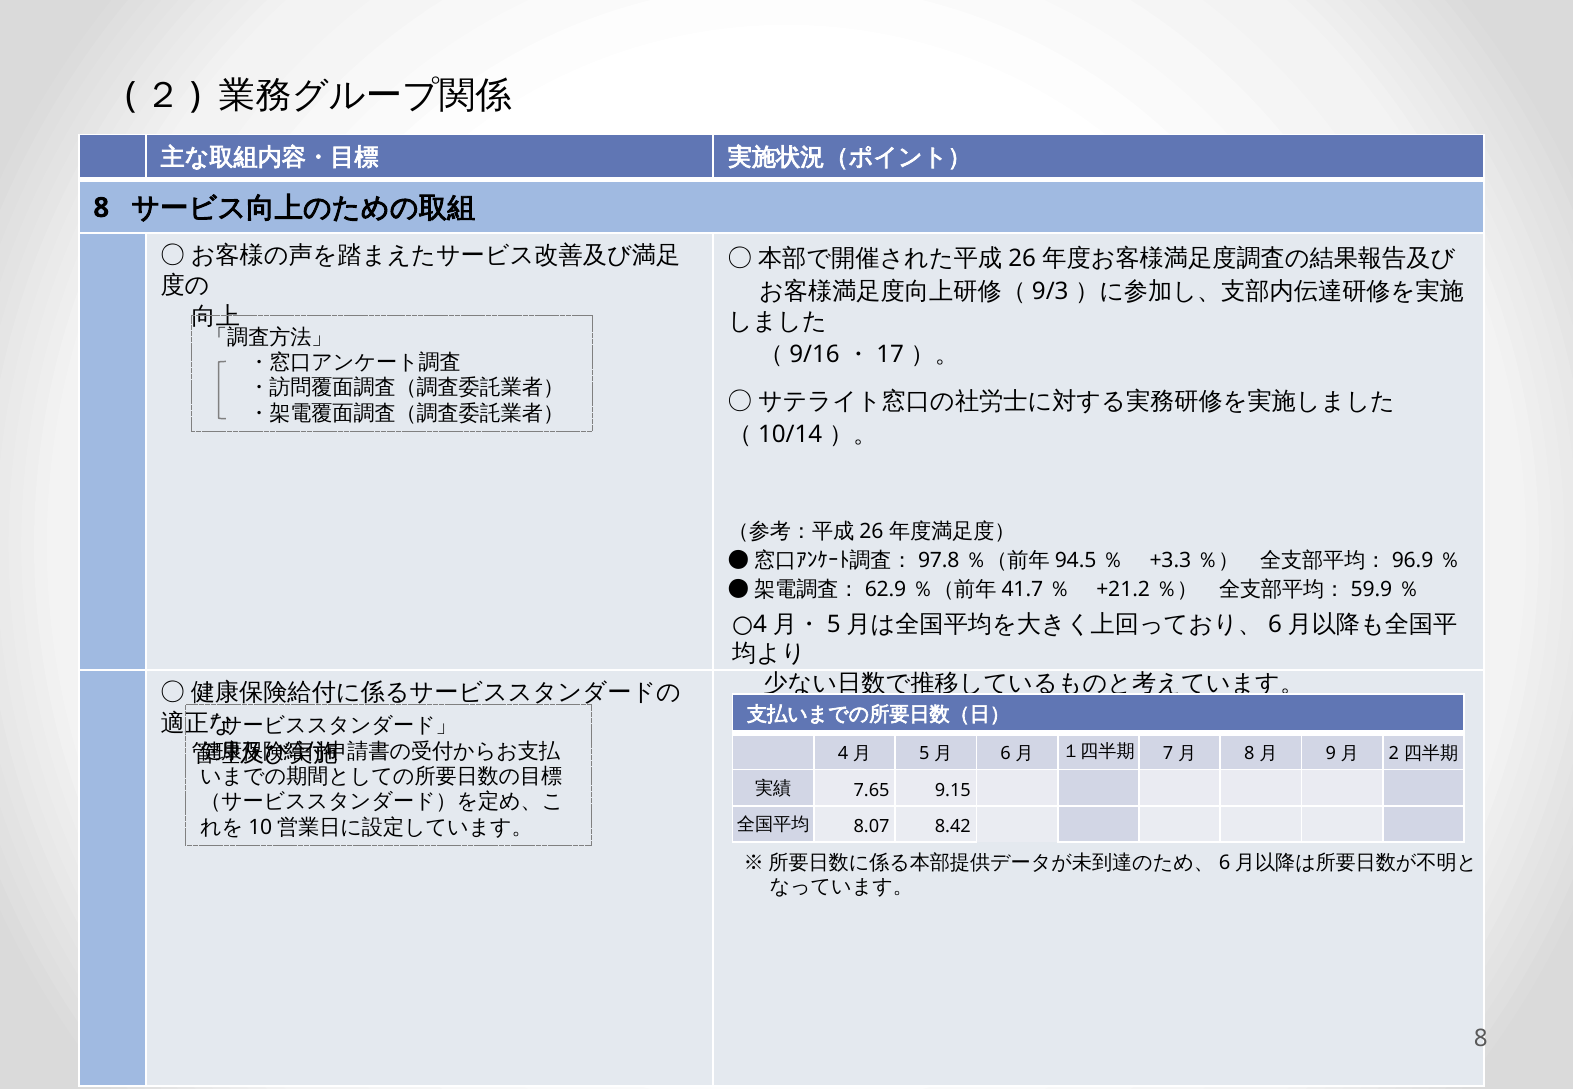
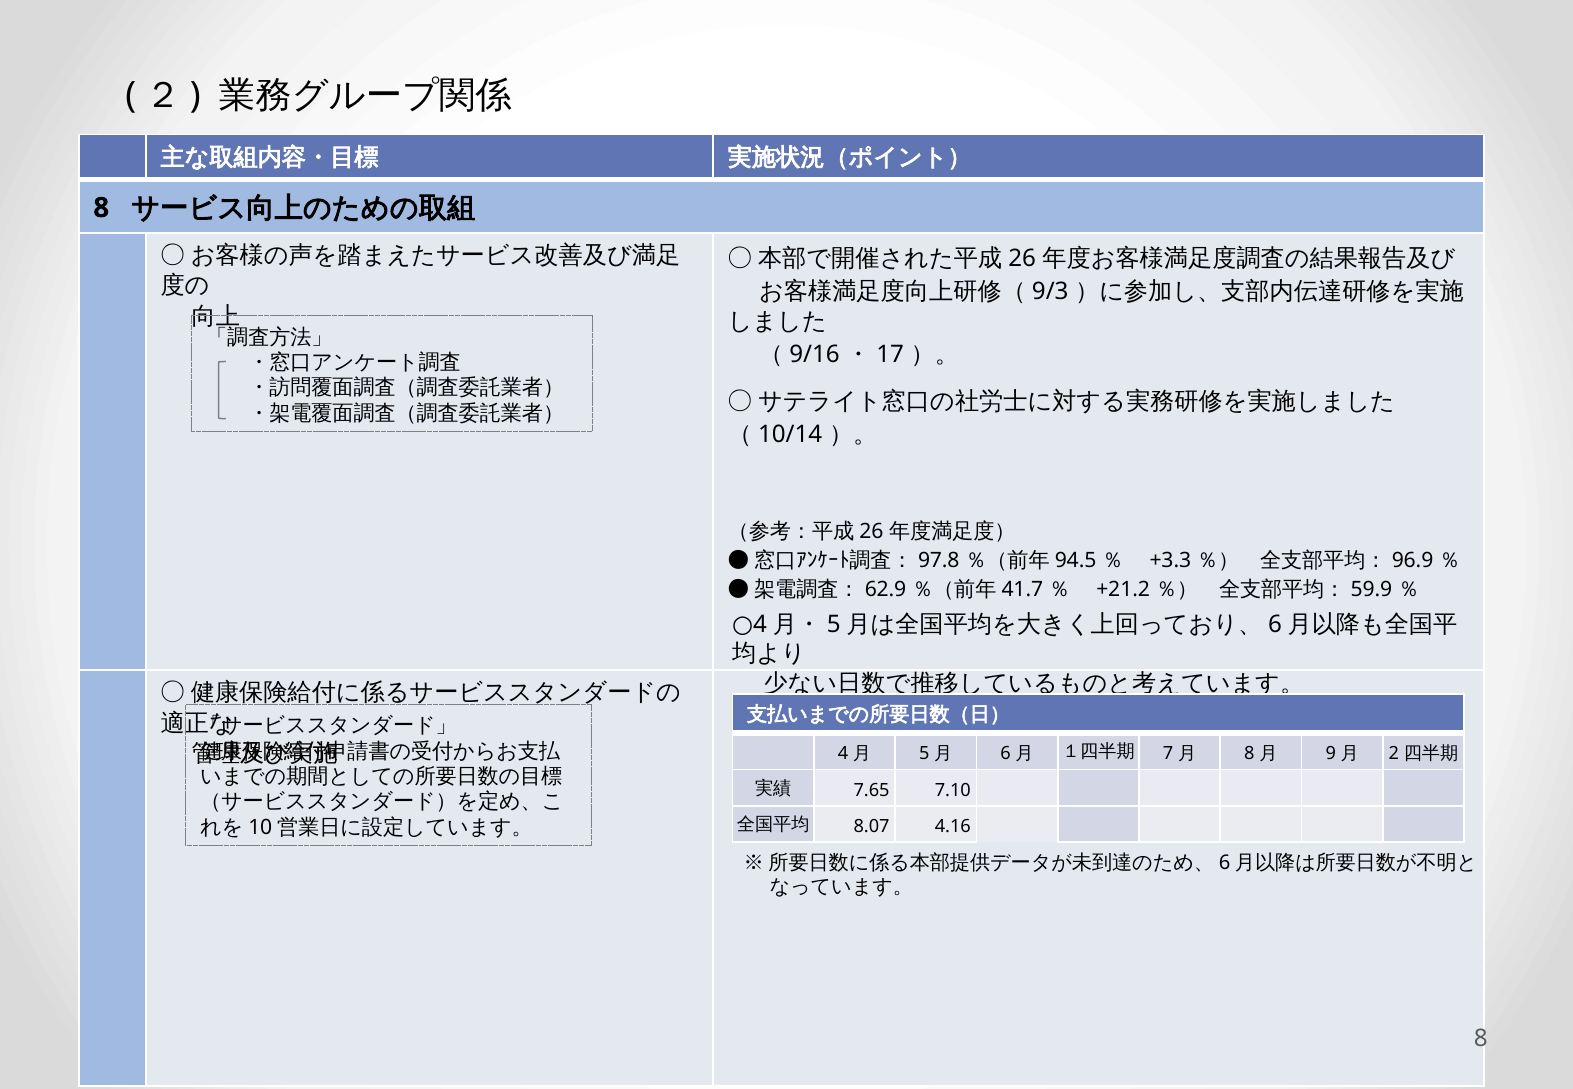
9.15: 9.15 -> 7.10
8.42: 8.42 -> 4.16
